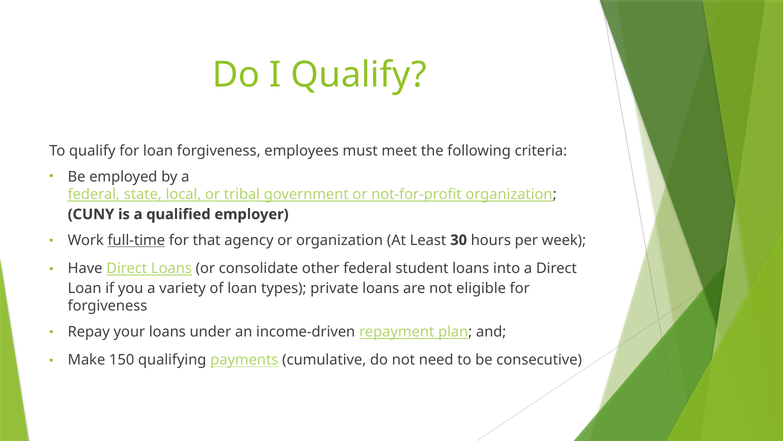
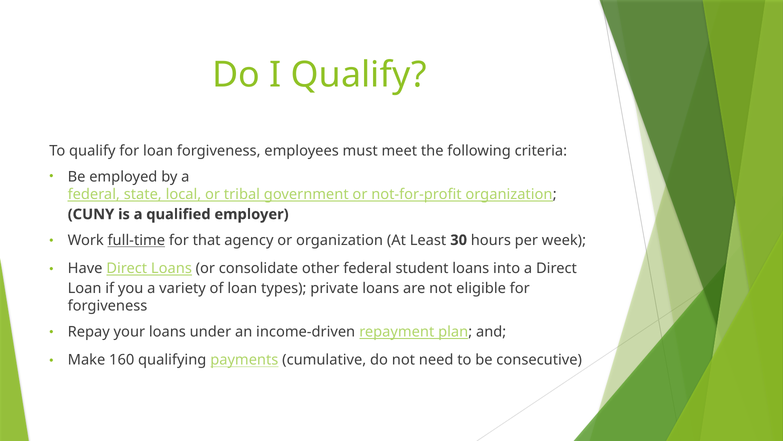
150: 150 -> 160
